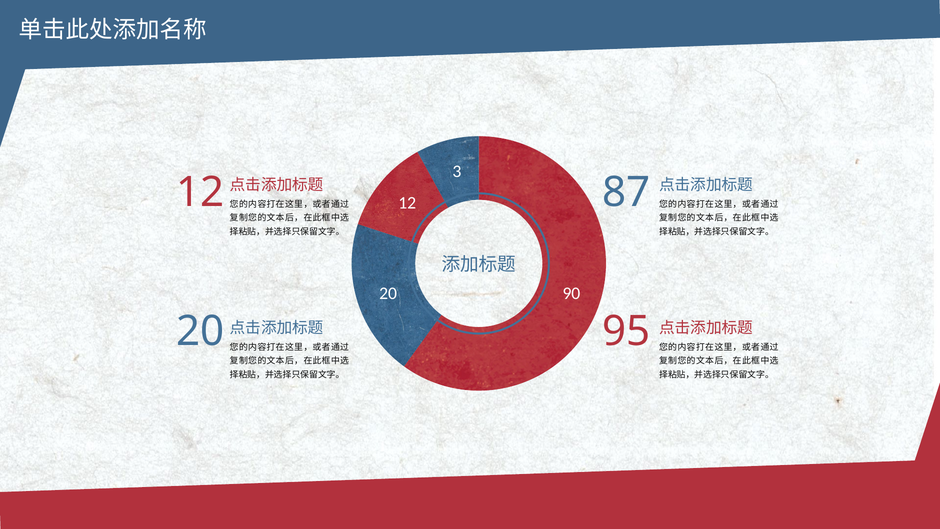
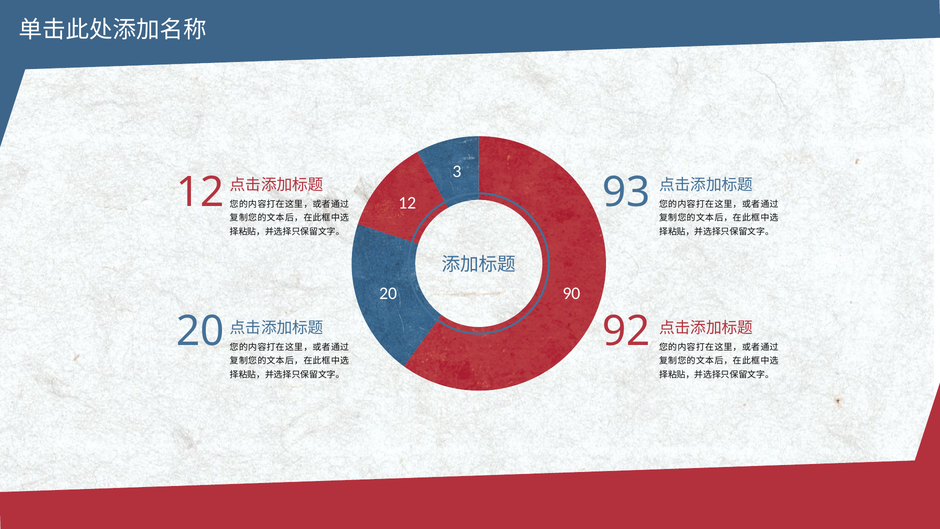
87: 87 -> 93
95: 95 -> 92
